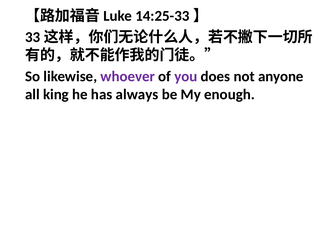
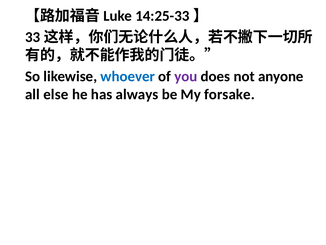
whoever colour: purple -> blue
king: king -> else
enough: enough -> forsake
